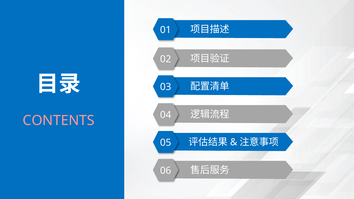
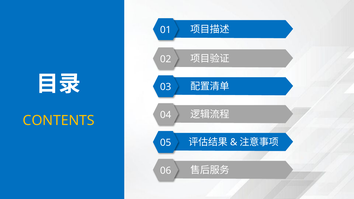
CONTENTS colour: pink -> yellow
